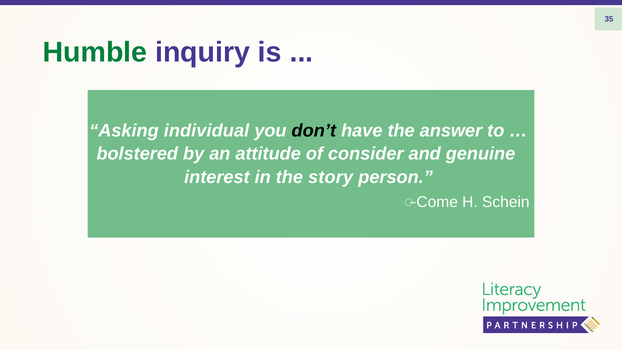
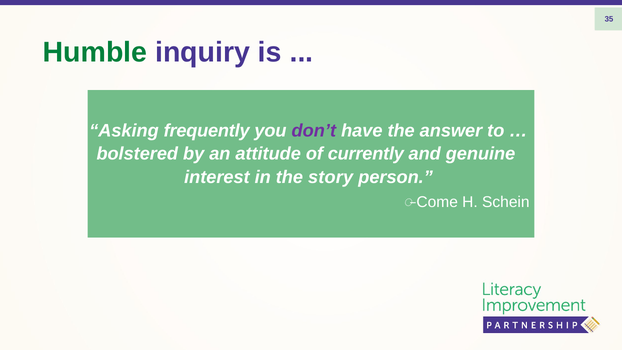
individual: individual -> frequently
don’t colour: black -> purple
consider: consider -> currently
